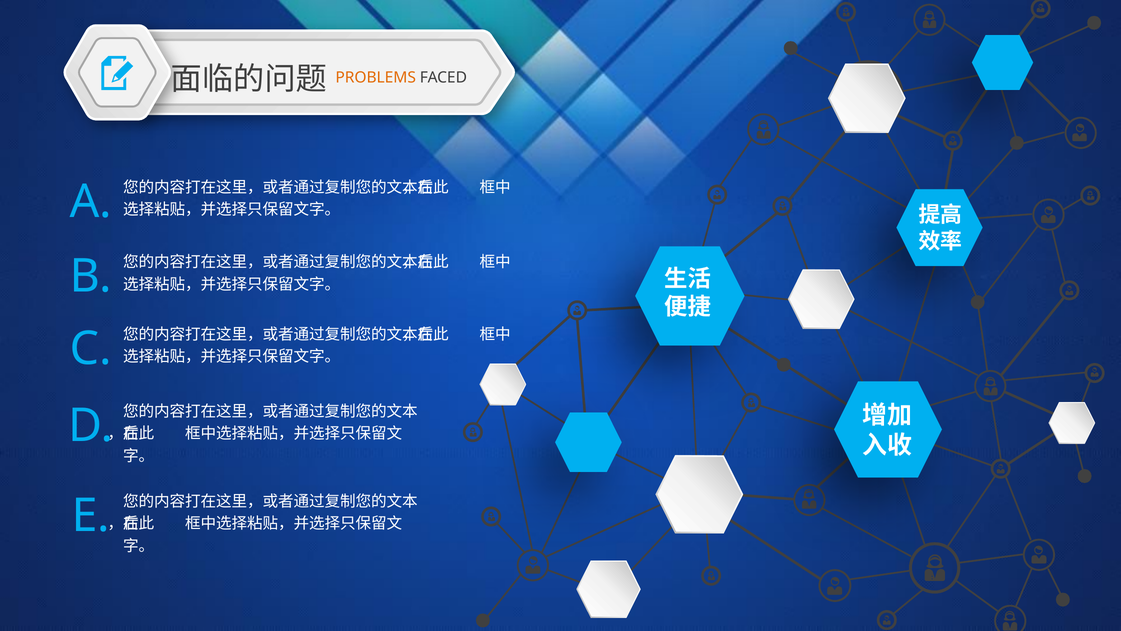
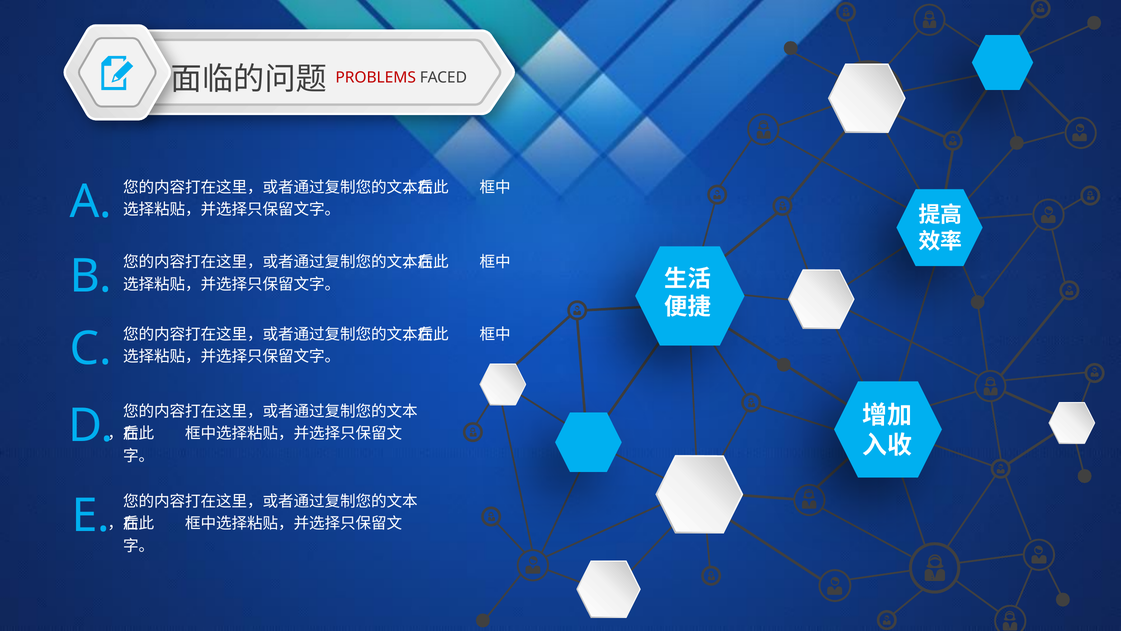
PROBLEMS colour: orange -> red
